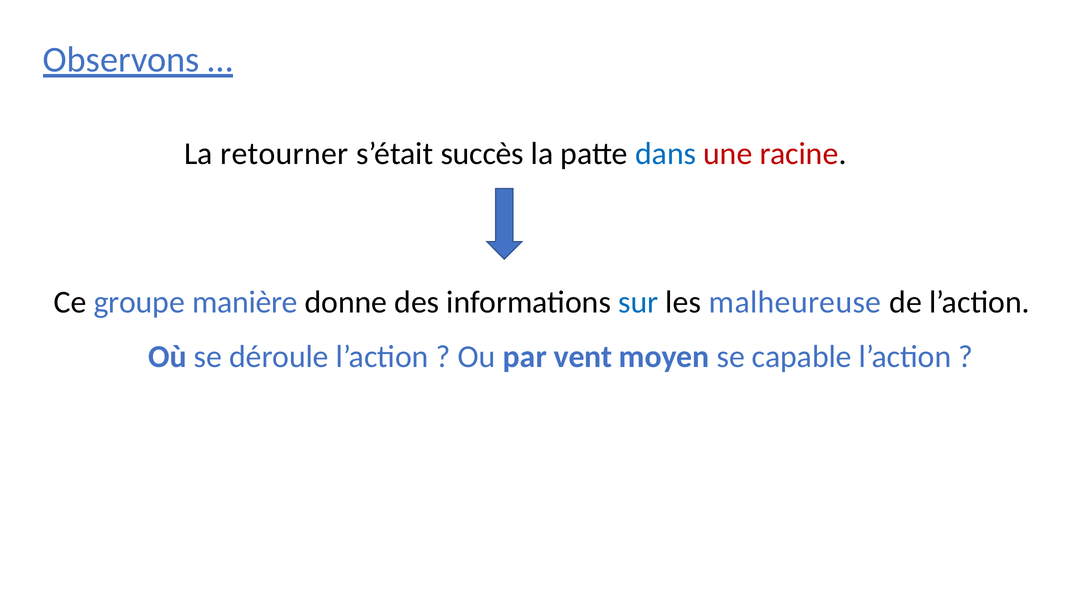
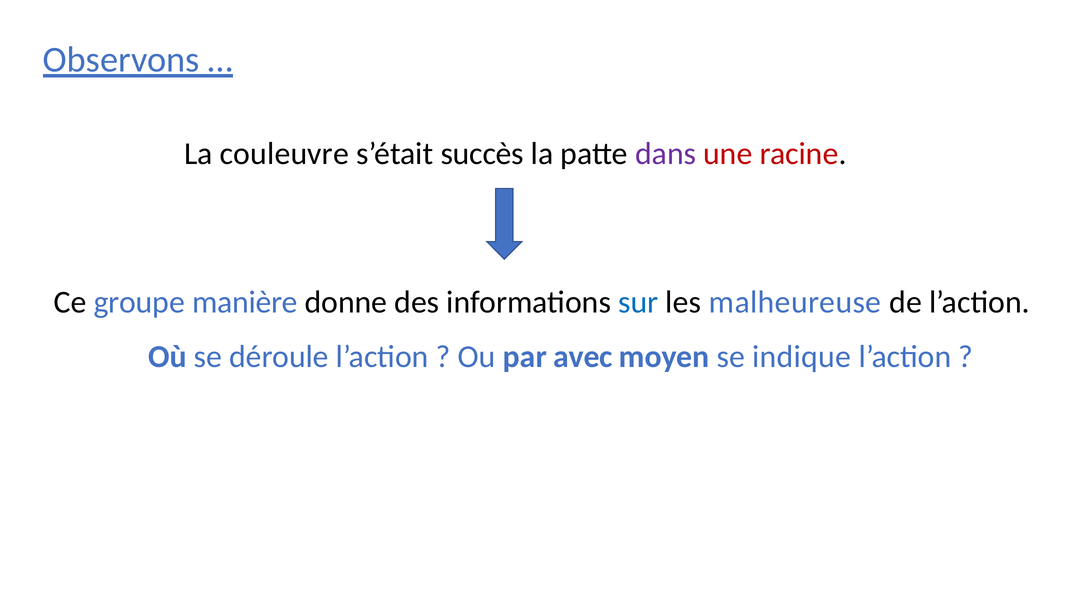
retourner: retourner -> couleuvre
dans colour: blue -> purple
vent: vent -> avec
capable: capable -> indique
